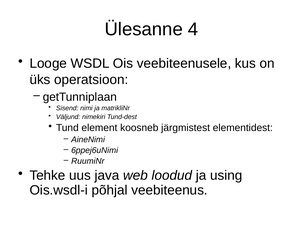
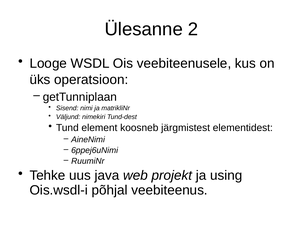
4: 4 -> 2
loodud: loodud -> projekt
